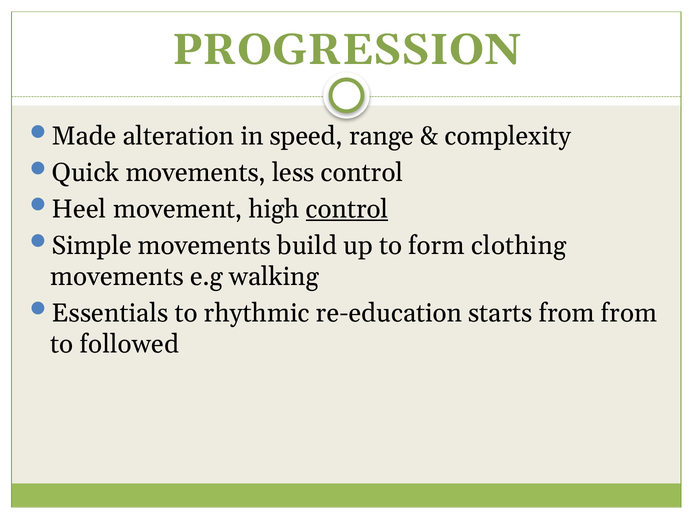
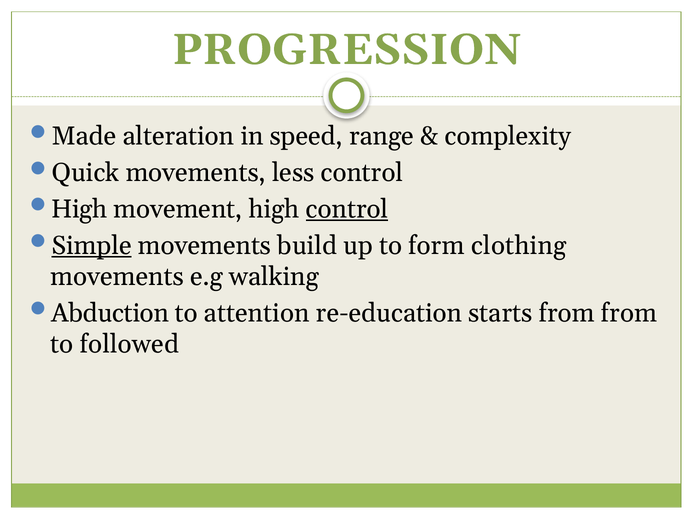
Heel at (79, 209): Heel -> High
Simple underline: none -> present
Essentials: Essentials -> Abduction
rhythmic: rhythmic -> attention
